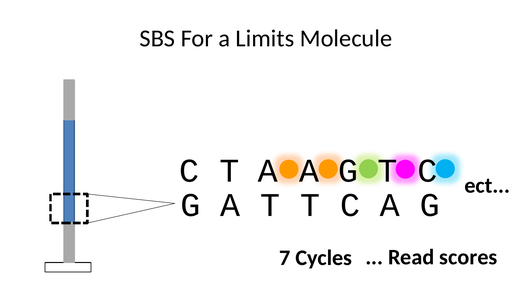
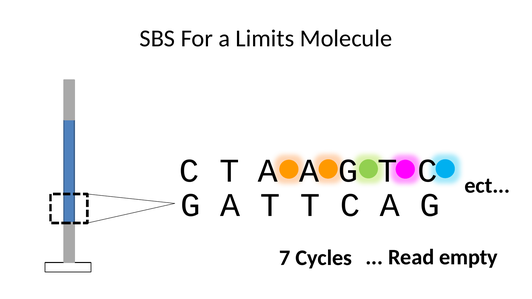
scores: scores -> empty
